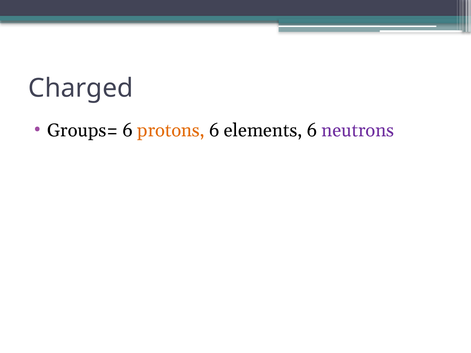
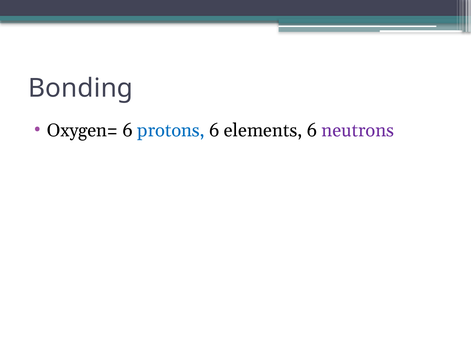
Charged: Charged -> Bonding
Groups=: Groups= -> Oxygen=
protons colour: orange -> blue
